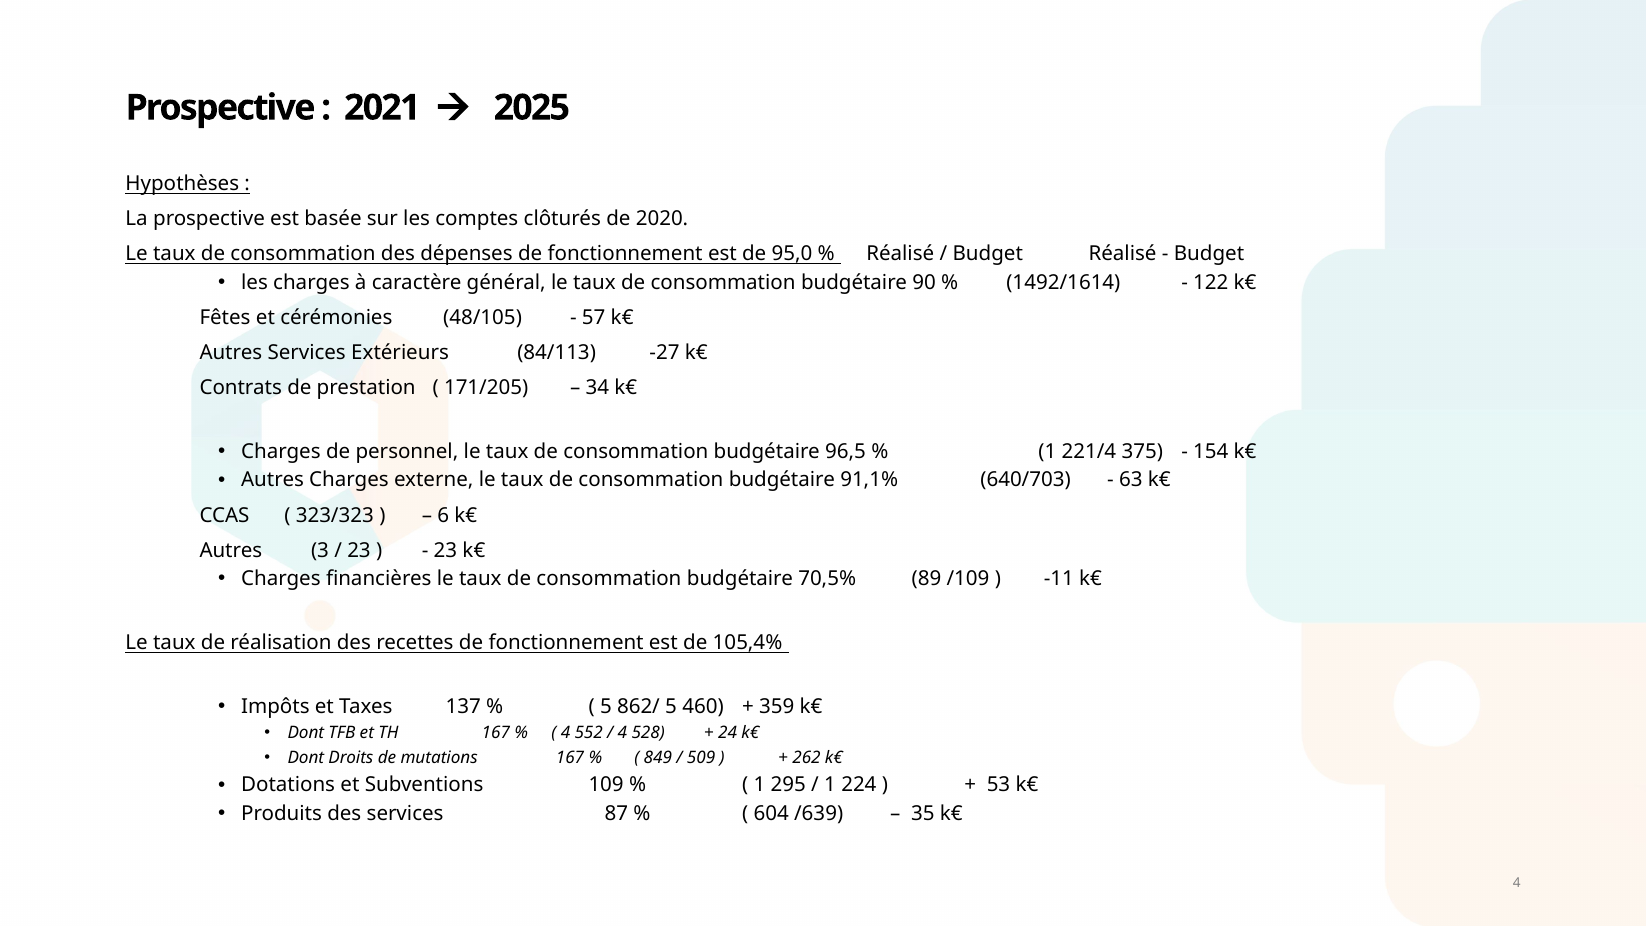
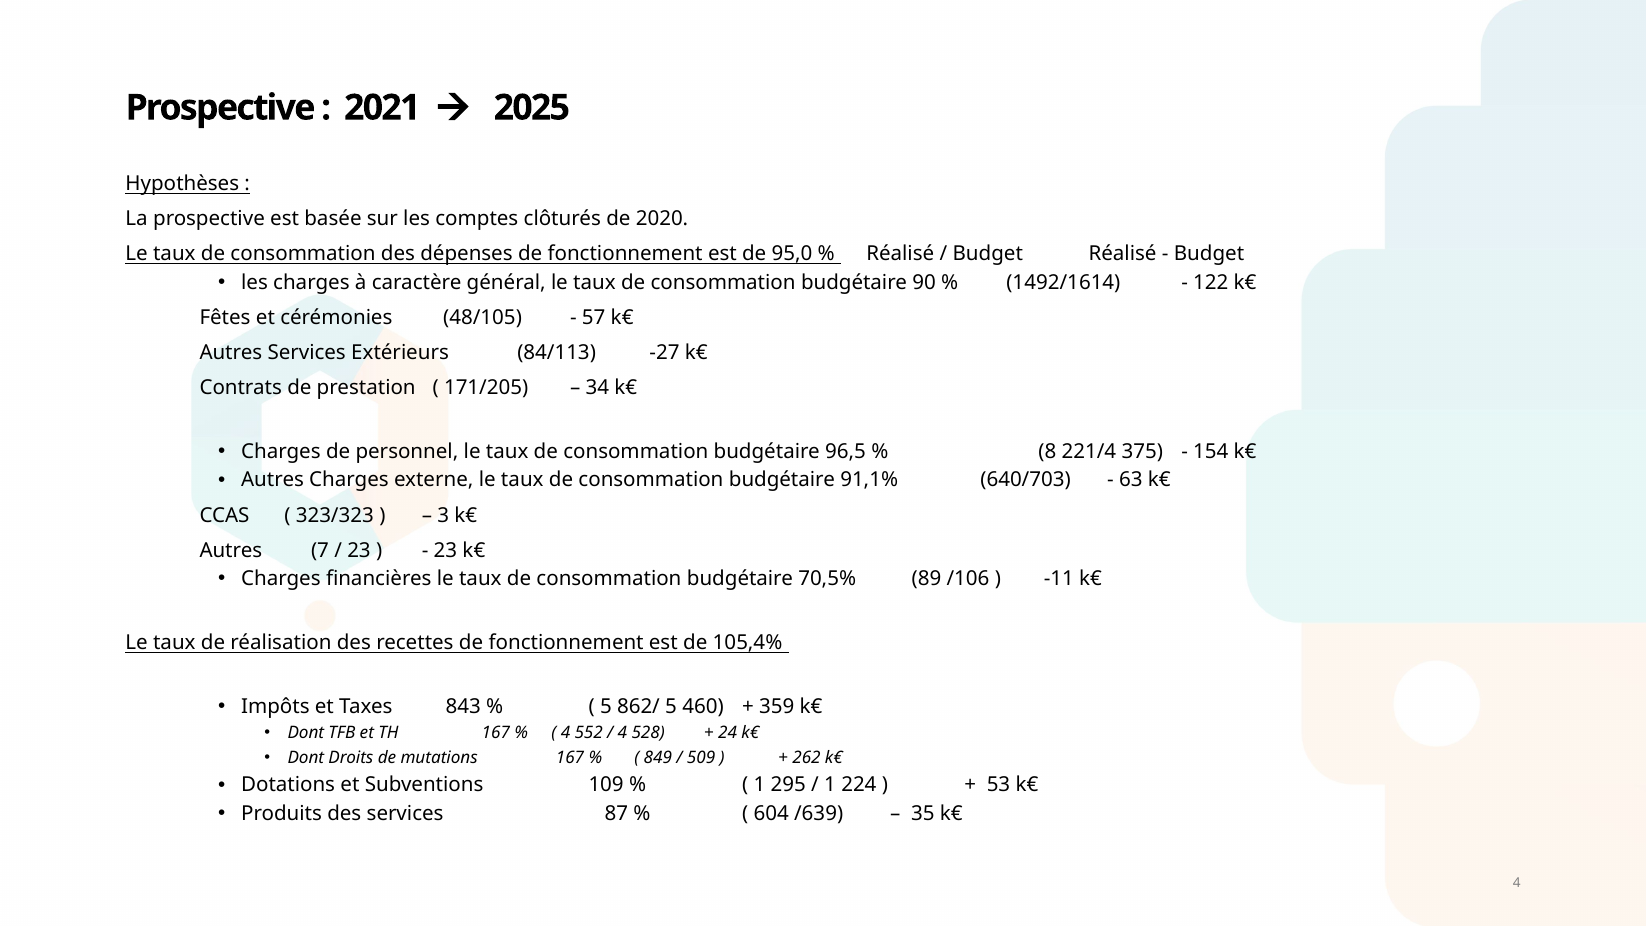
1 at (1047, 451): 1 -> 8
6: 6 -> 3
3: 3 -> 7
/109: /109 -> /106
137: 137 -> 843
